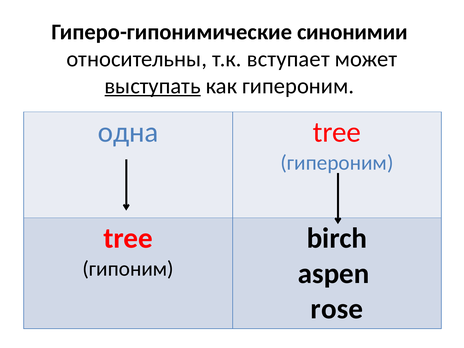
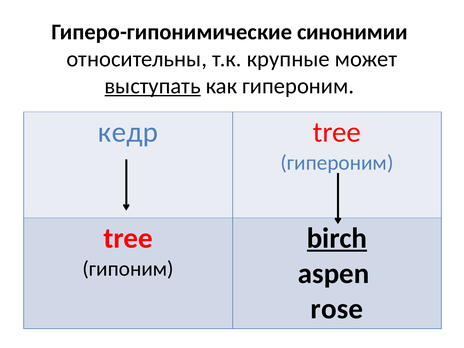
вступает: вступает -> крупные
одна: одна -> кедр
birch underline: none -> present
